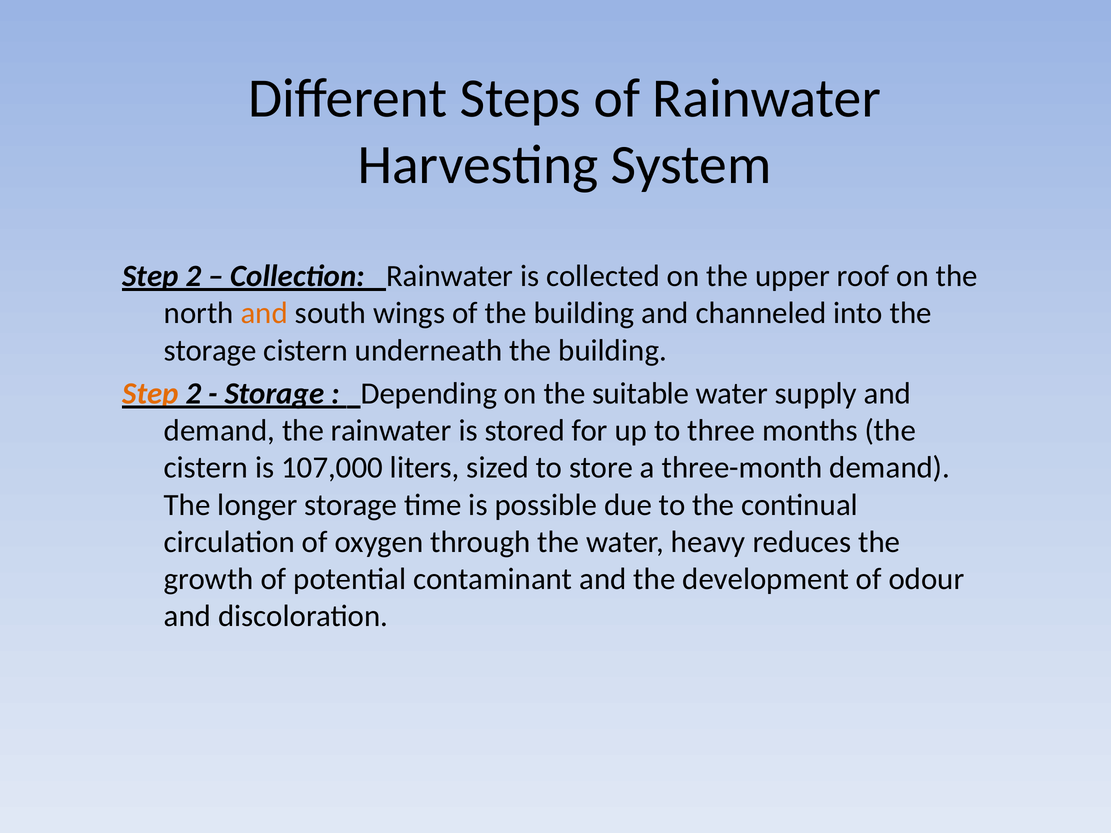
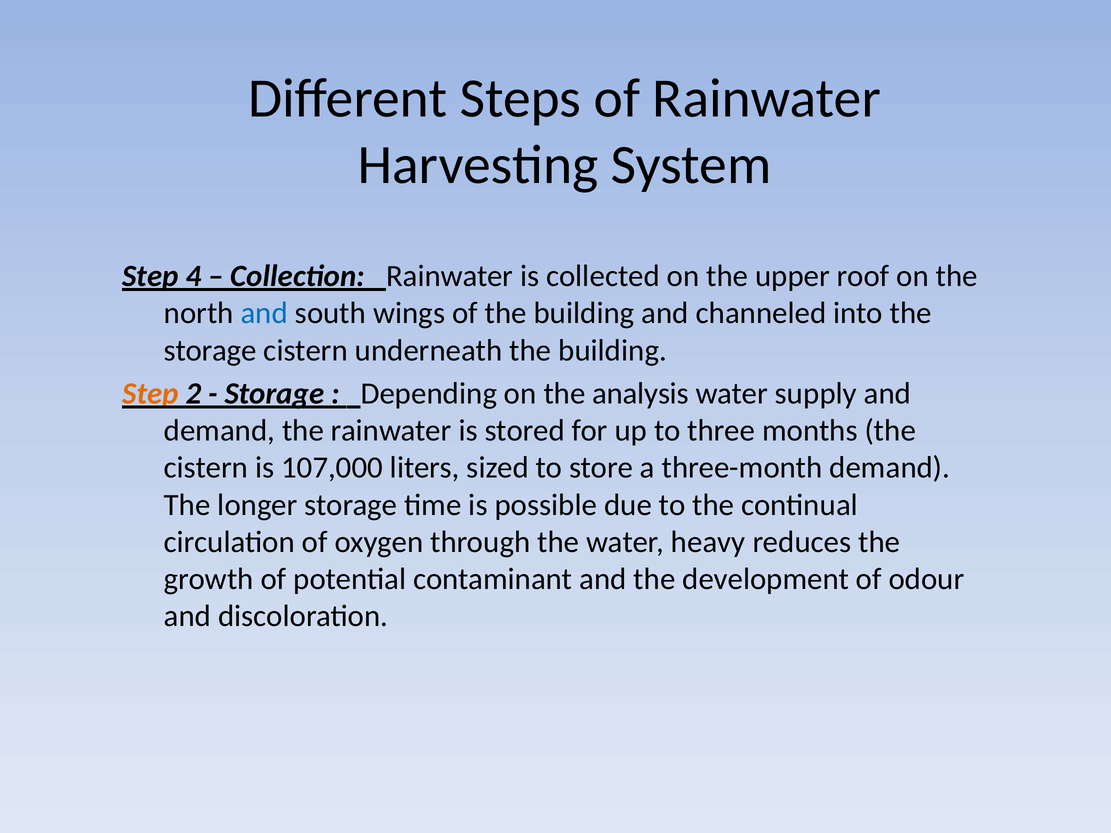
2 at (193, 276): 2 -> 4
and at (264, 313) colour: orange -> blue
suitable: suitable -> analysis
